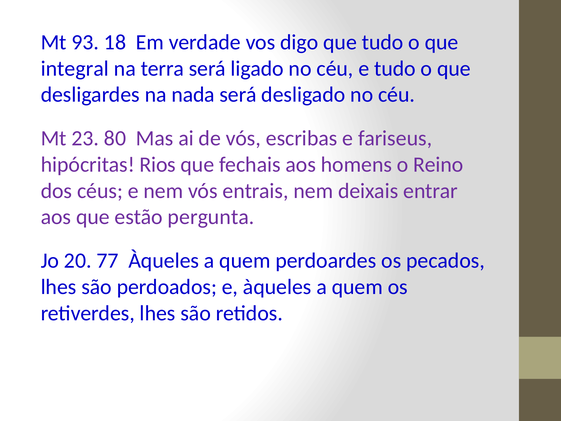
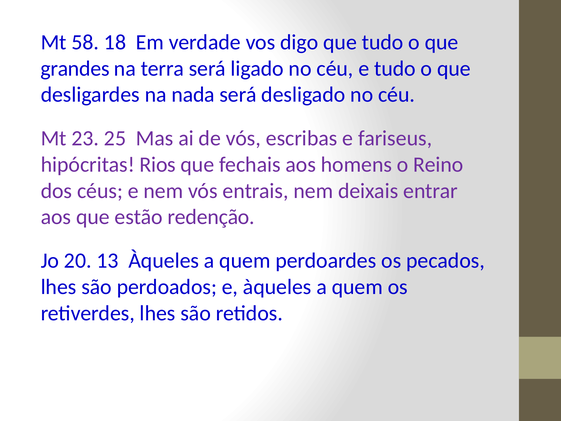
93: 93 -> 58
integral: integral -> grandes
80: 80 -> 25
pergunta: pergunta -> redenção
77: 77 -> 13
